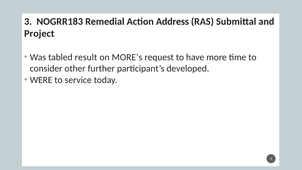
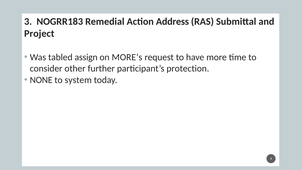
result: result -> assign
developed: developed -> protection
WERE: WERE -> NONE
service: service -> system
